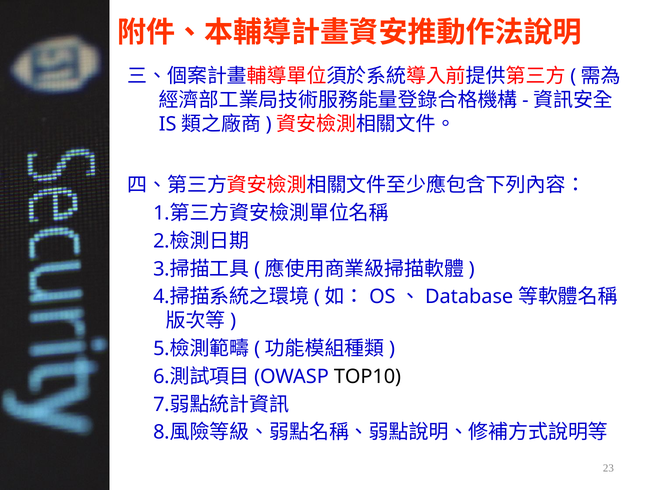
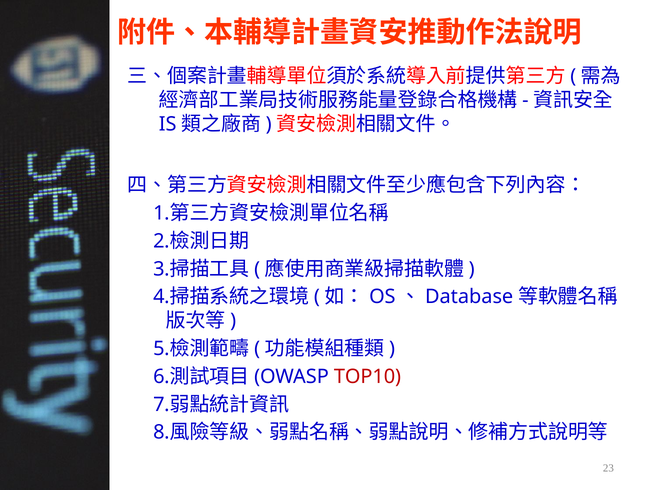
TOP10 colour: black -> red
